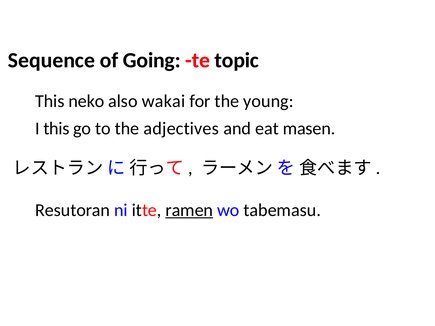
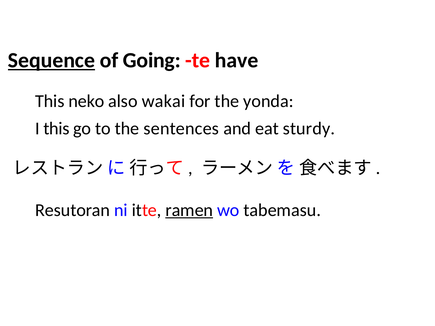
Sequence underline: none -> present
topic: topic -> have
young: young -> yonda
adjectives: adjectives -> sentences
masen: masen -> sturdy
